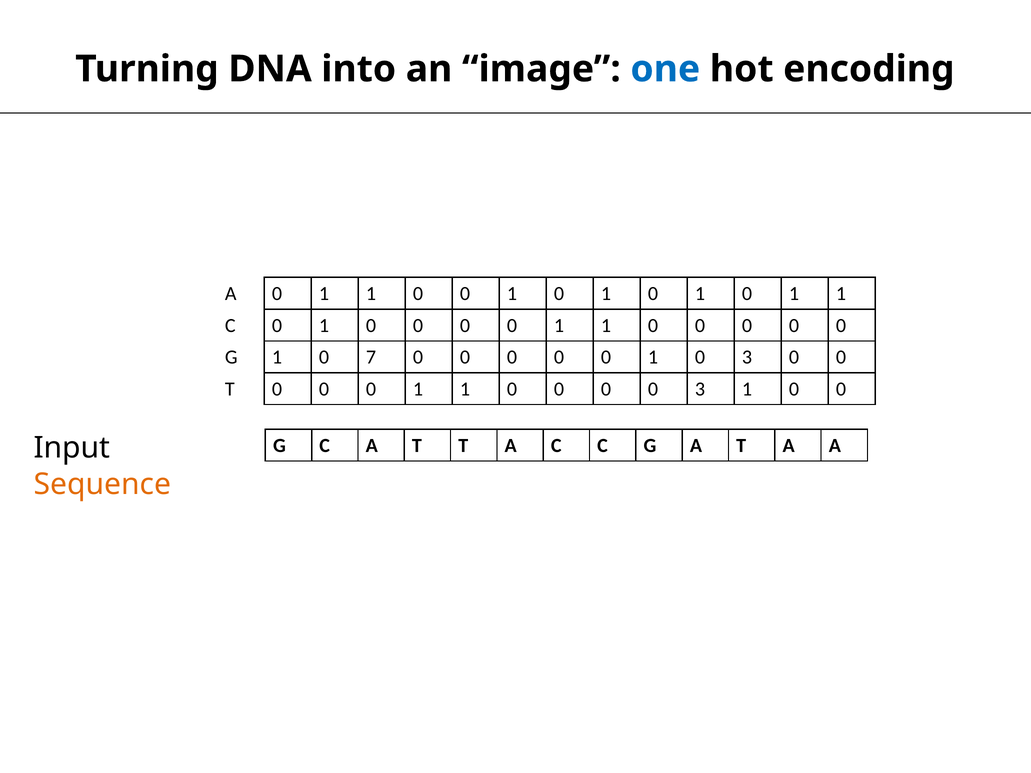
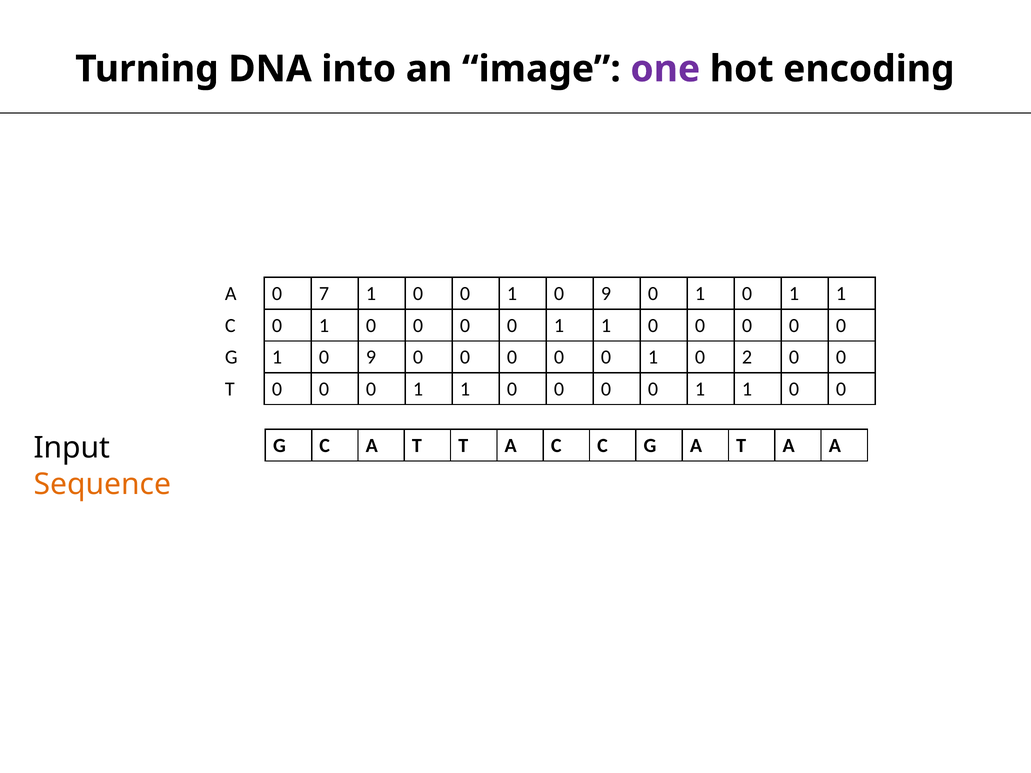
one colour: blue -> purple
A 0 1: 1 -> 7
1 at (606, 294): 1 -> 9
G 1 0 7: 7 -> 9
1 0 3: 3 -> 2
3 at (700, 389): 3 -> 1
